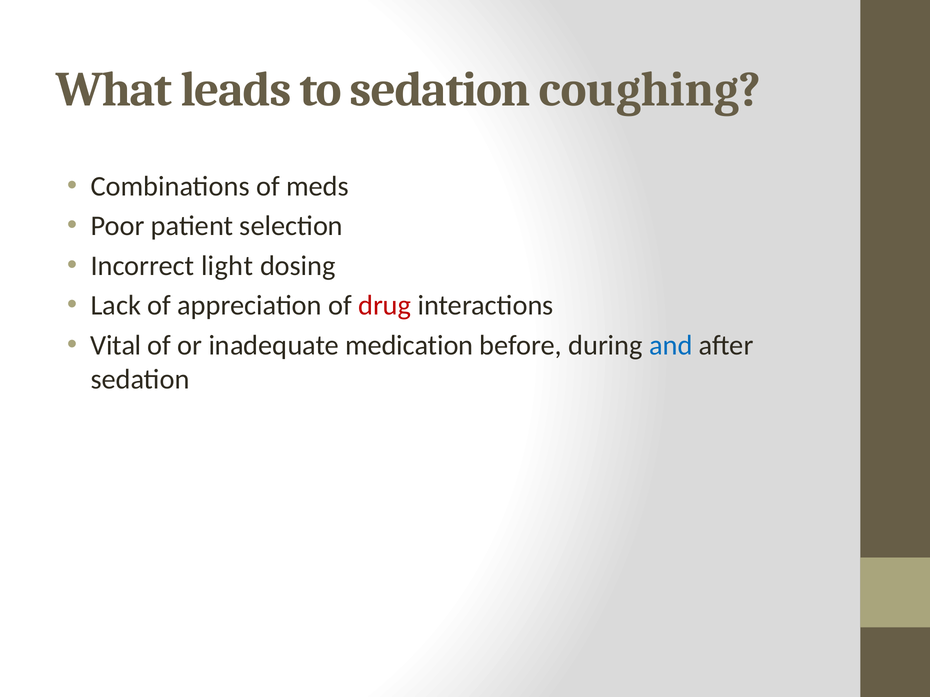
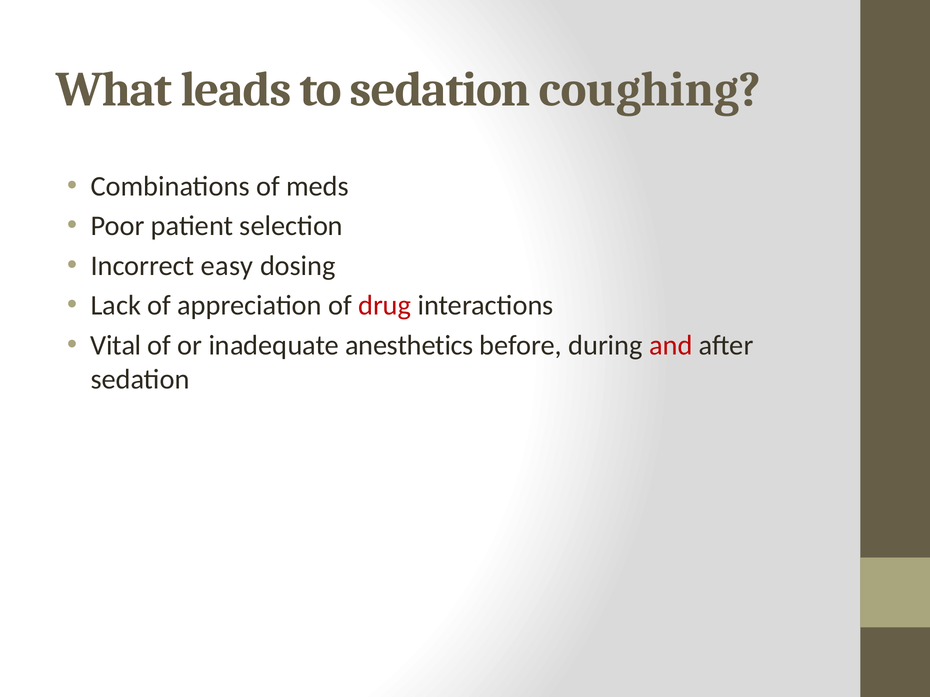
light: light -> easy
medication: medication -> anesthetics
and colour: blue -> red
